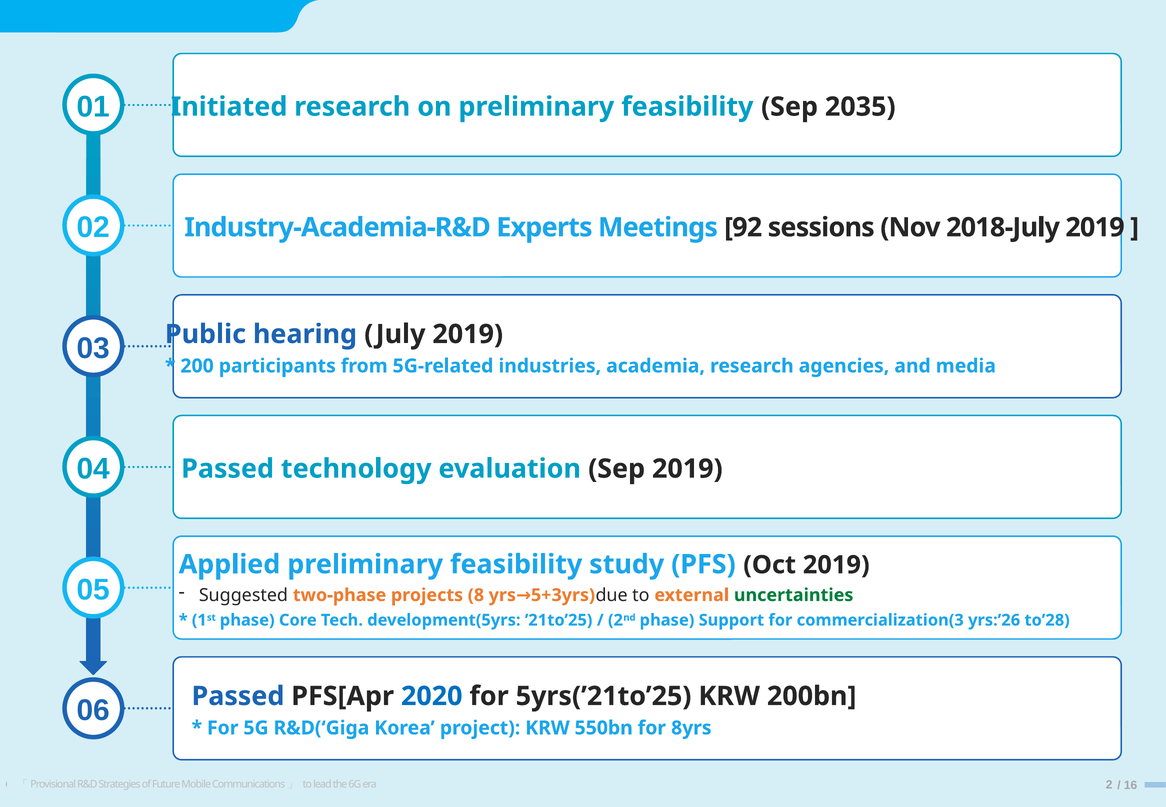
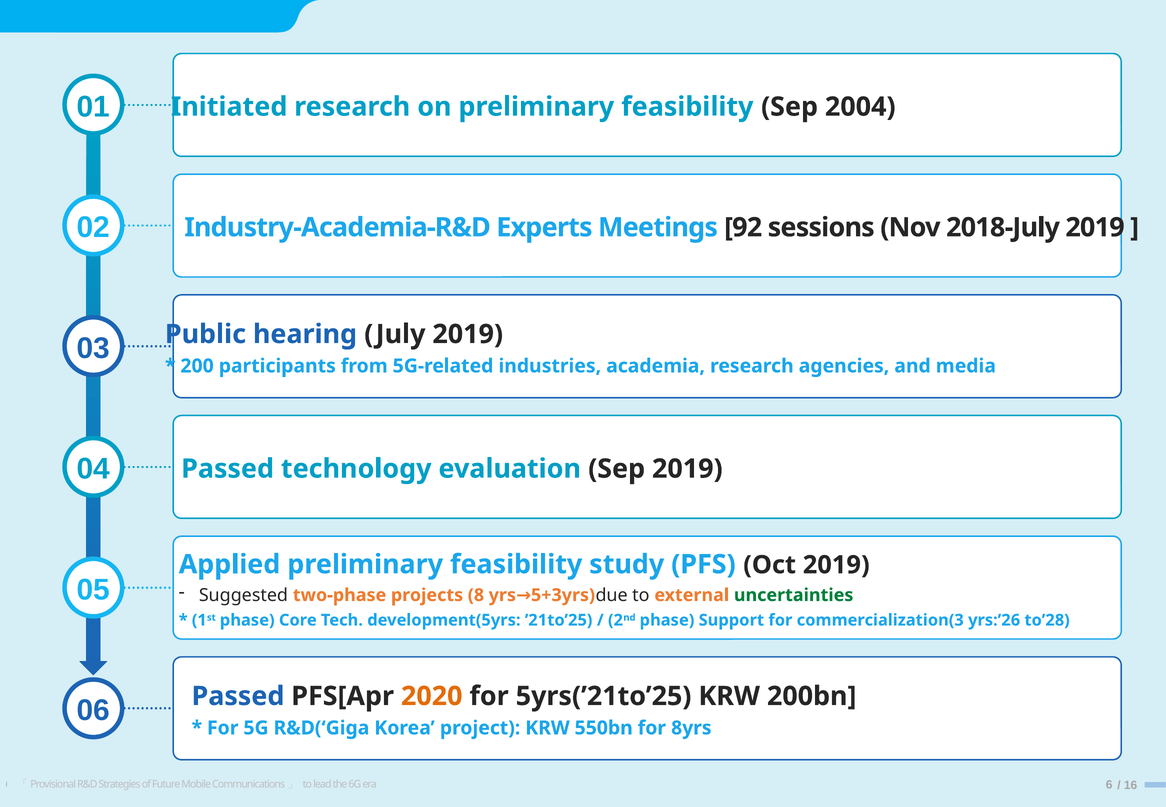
2035: 2035 -> 2004
2020 colour: blue -> orange
2: 2 -> 6
